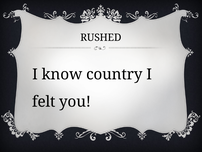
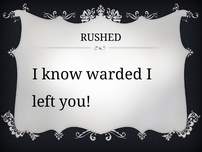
country: country -> warded
felt: felt -> left
